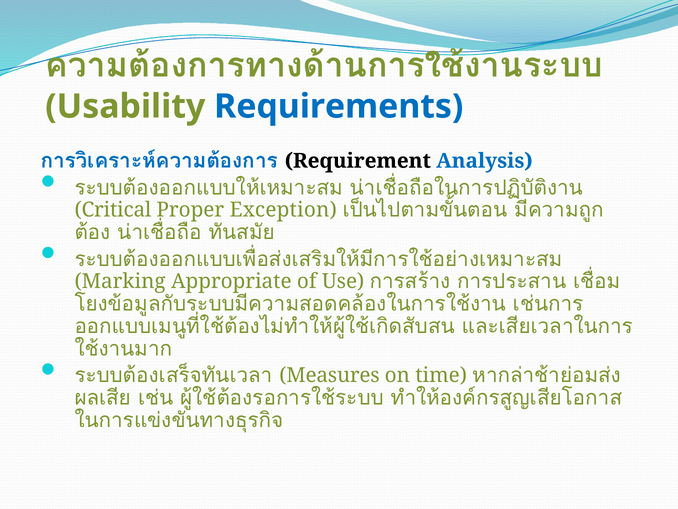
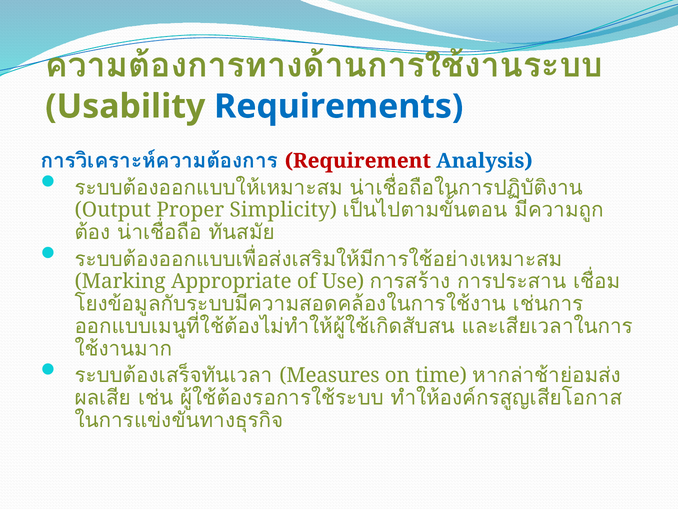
Requirement colour: black -> red
Critical: Critical -> Output
Exception: Exception -> Simplicity
